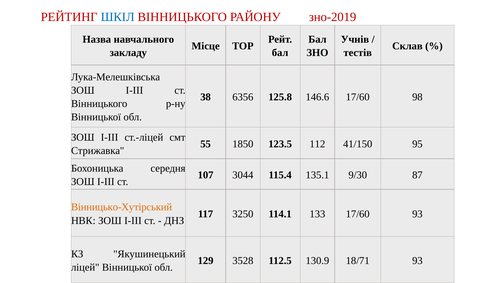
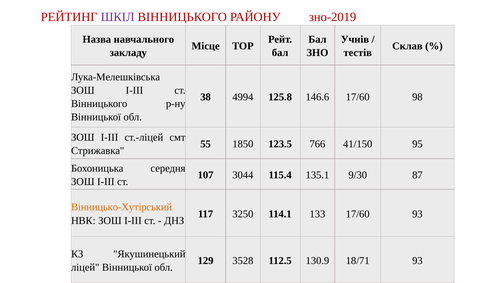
ШКІЛ colour: blue -> purple
6356: 6356 -> 4994
112: 112 -> 766
